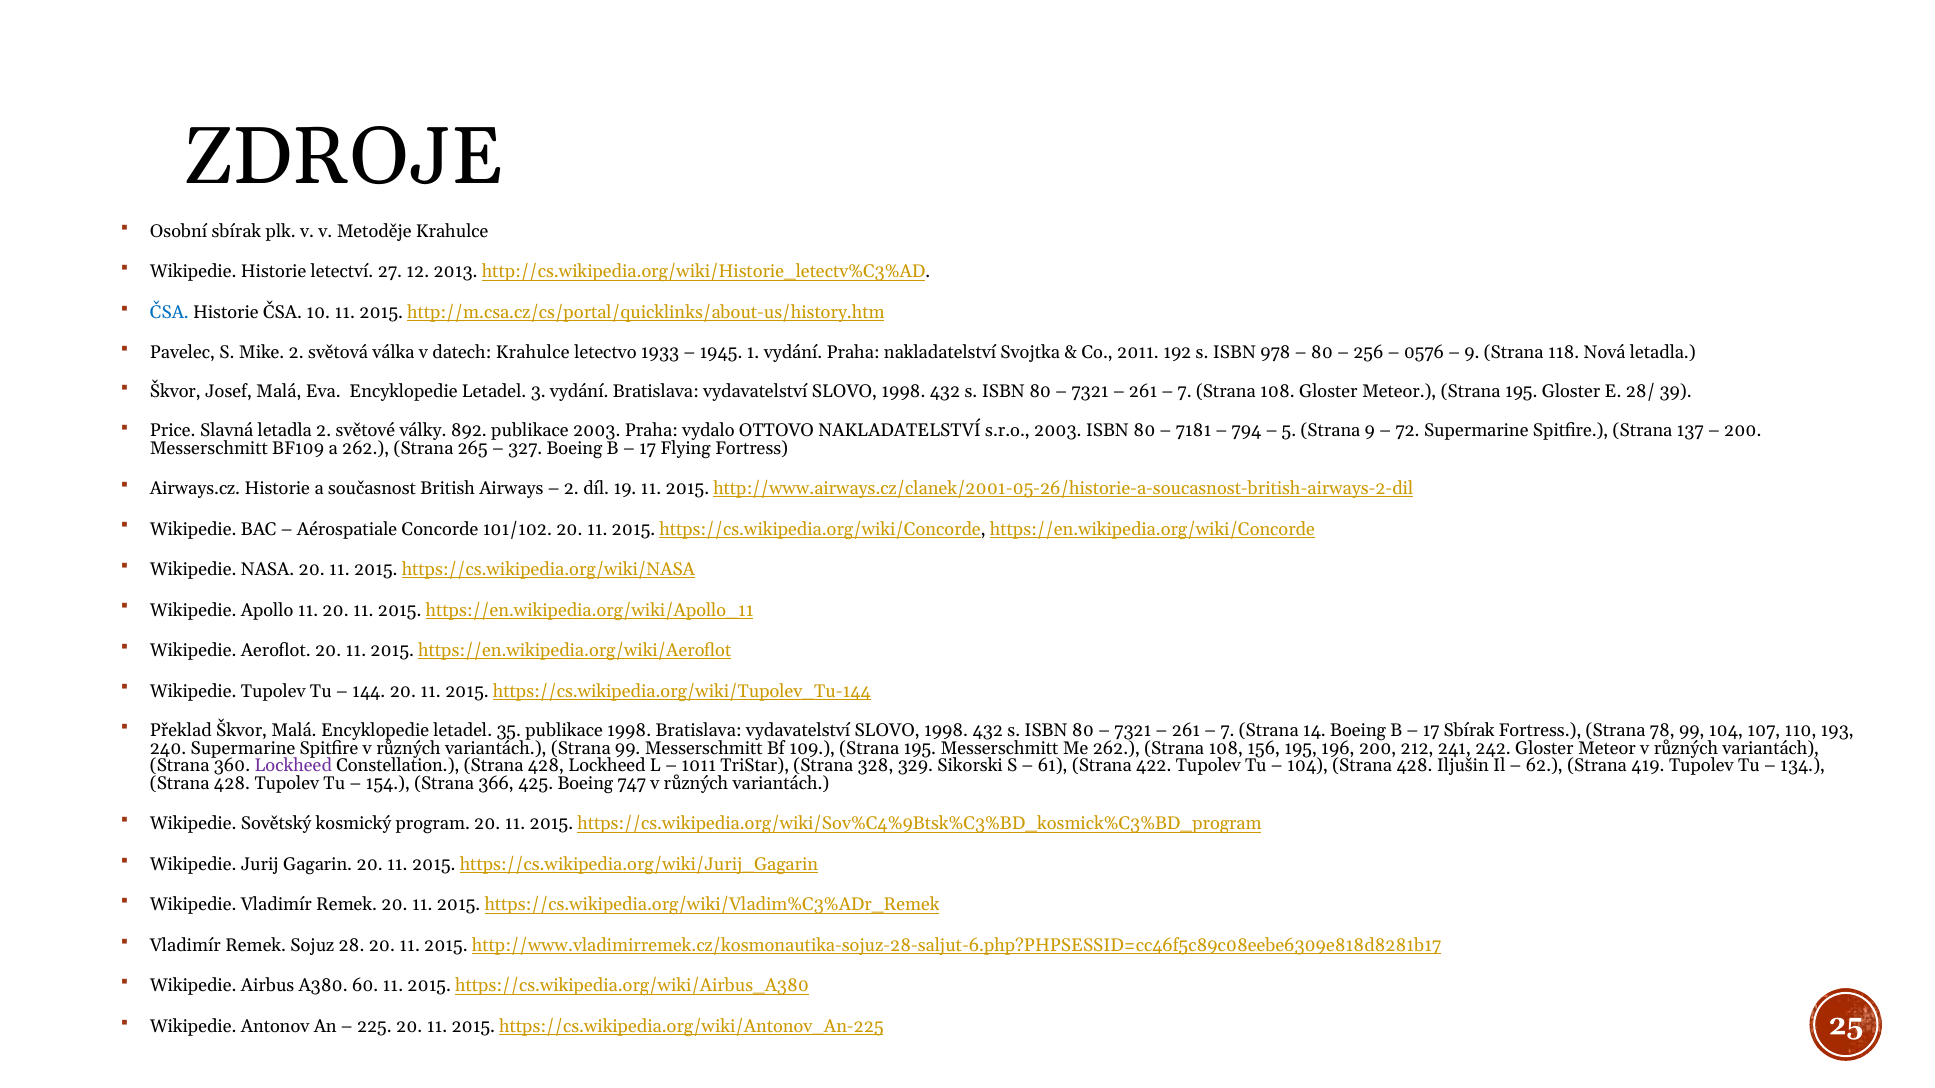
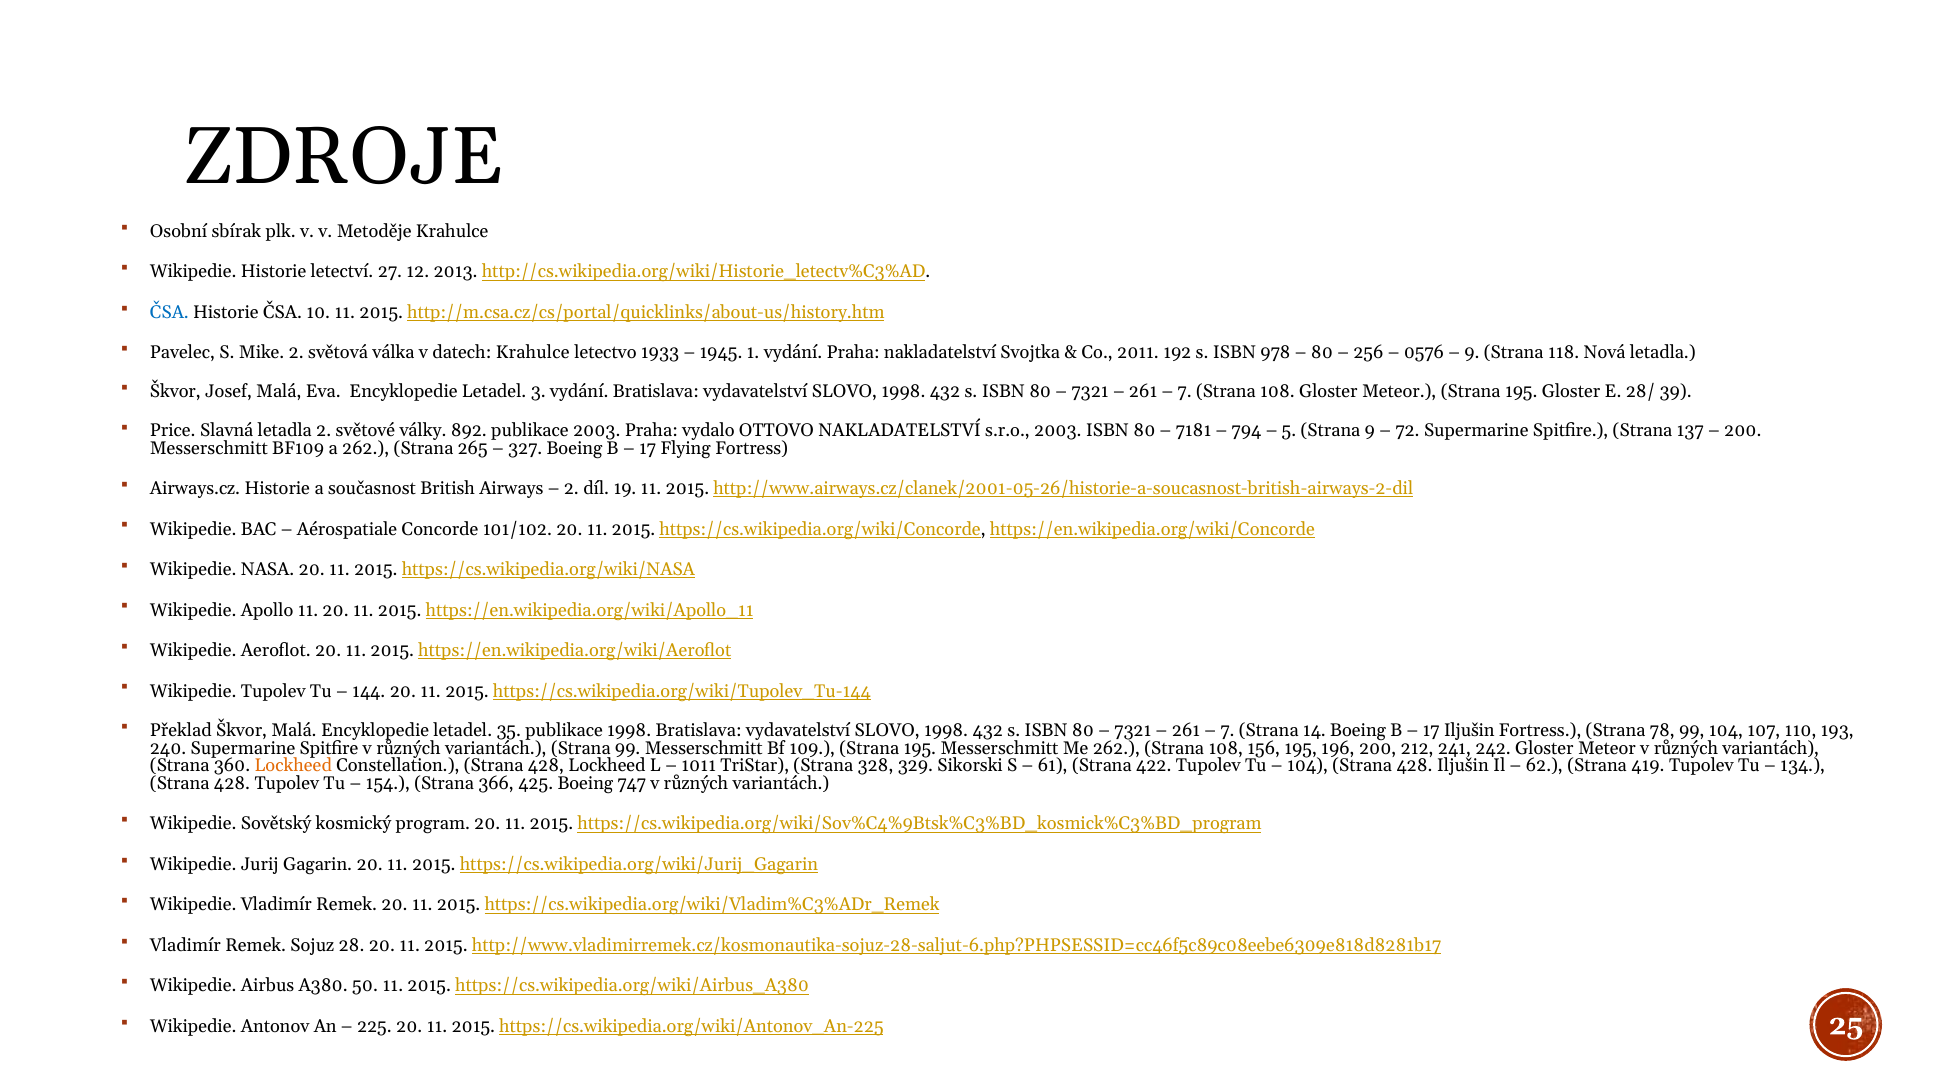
17 Sbírak: Sbírak -> Iljušin
Lockheed at (293, 766) colour: purple -> orange
60: 60 -> 50
